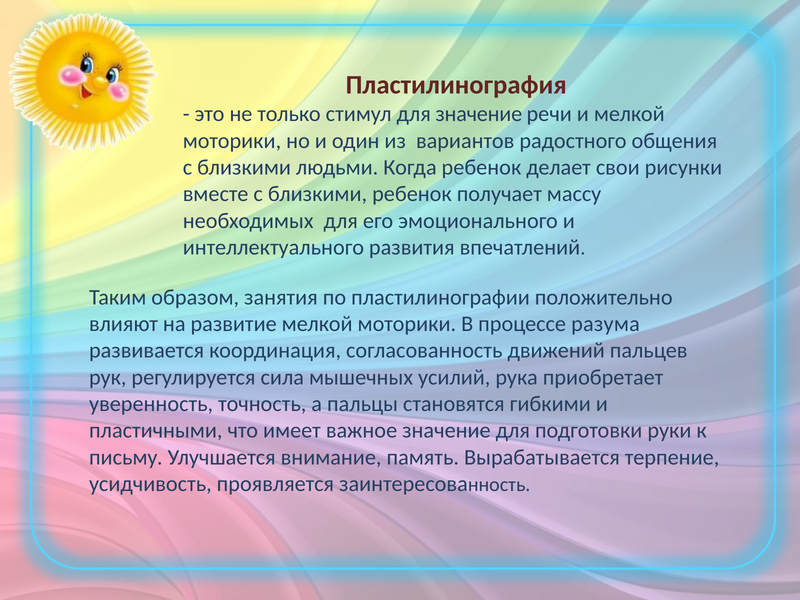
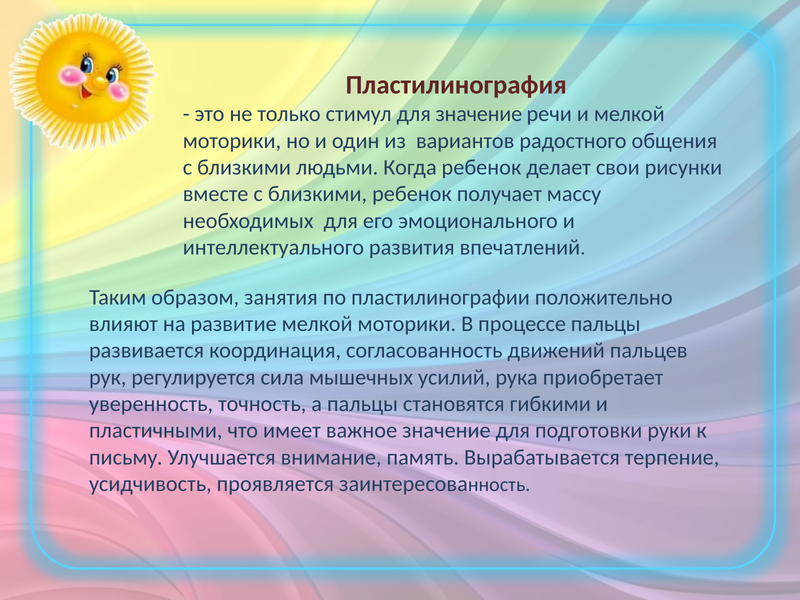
процессе разума: разума -> пальцы
